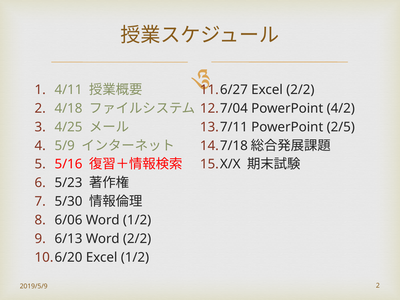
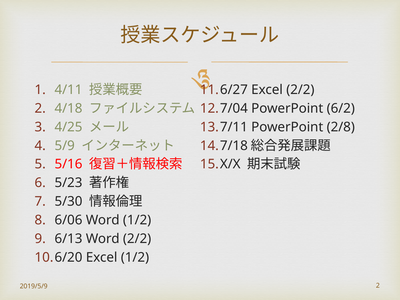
4/2: 4/2 -> 6/2
2/5: 2/5 -> 2/8
